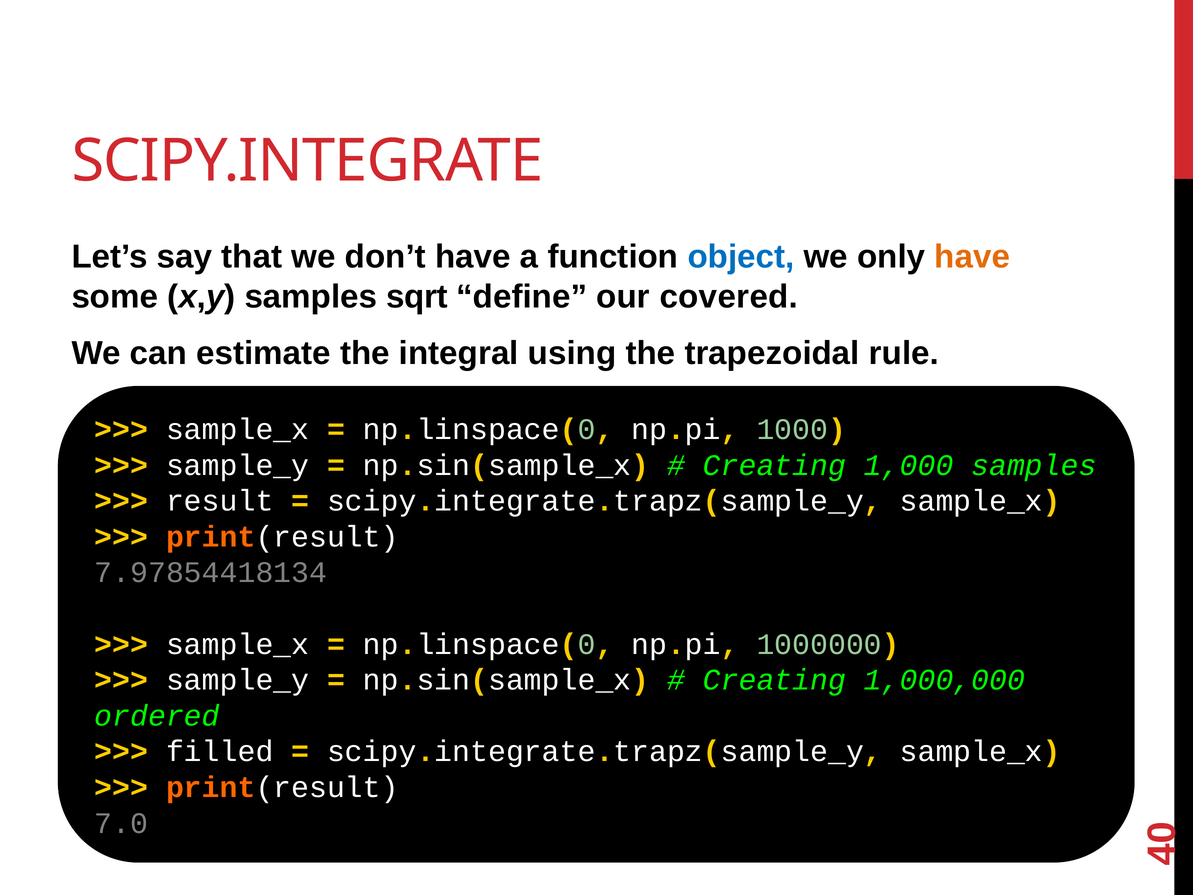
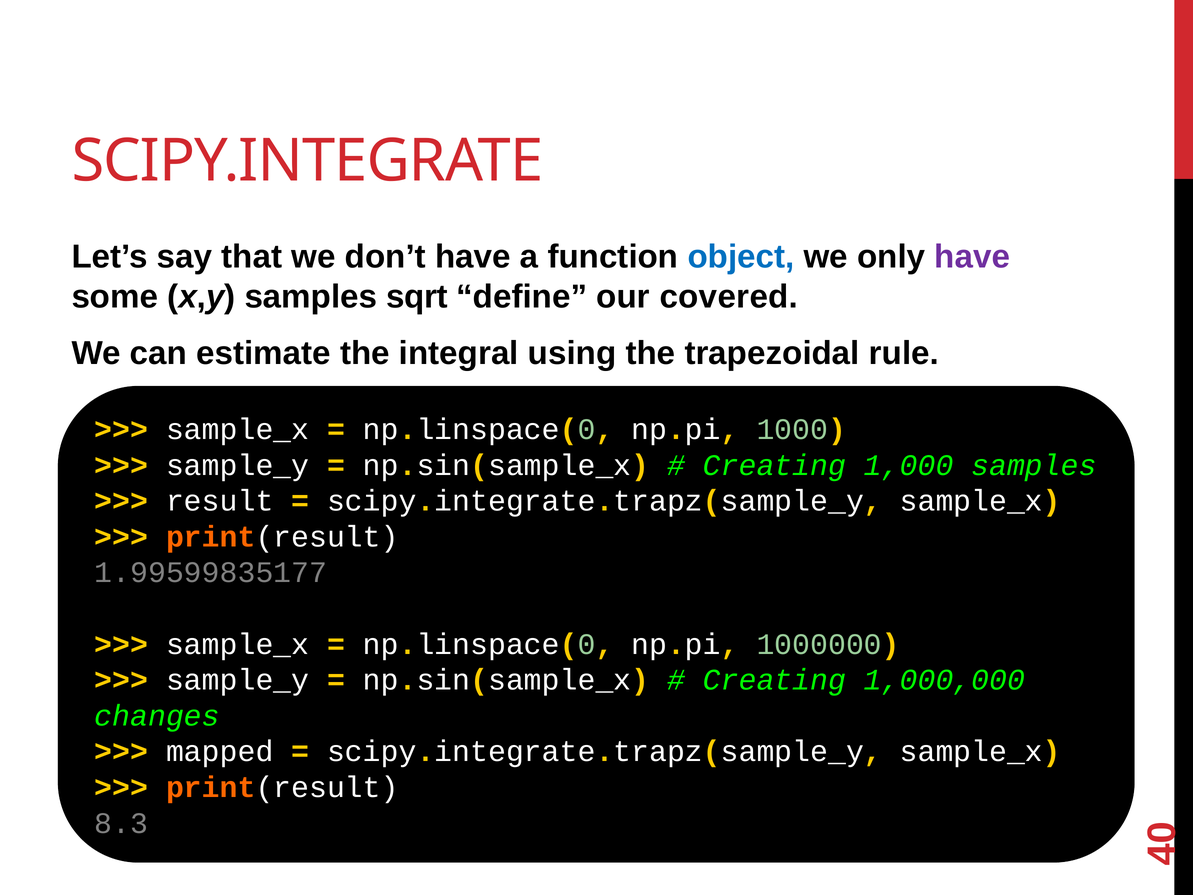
have at (972, 257) colour: orange -> purple
7.97854418134: 7.97854418134 -> 1.99599835177
ordered: ordered -> changes
filled: filled -> mapped
7.0: 7.0 -> 8.3
